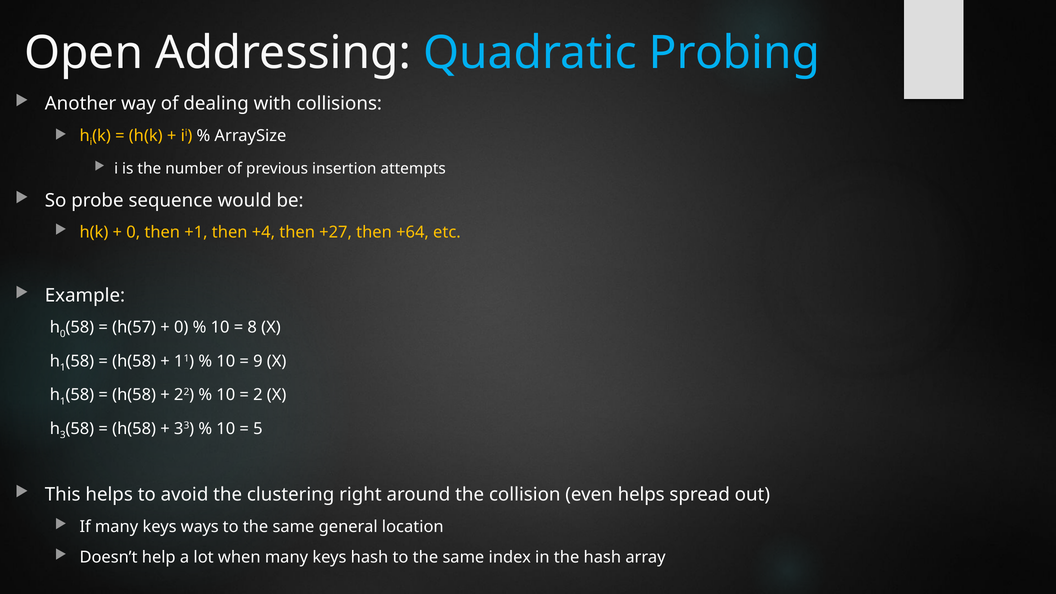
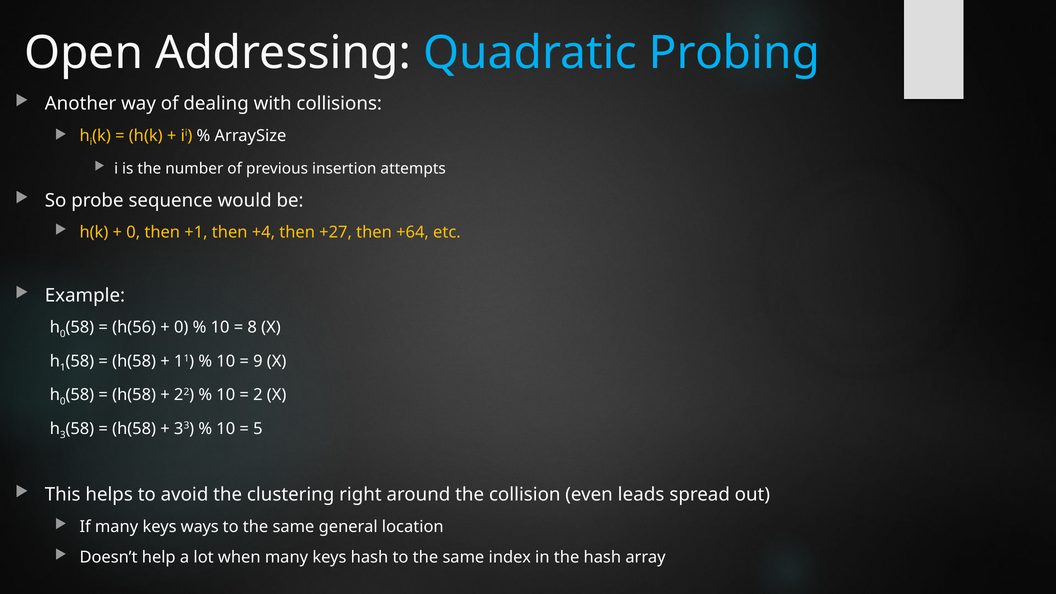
h(57: h(57 -> h(56
1 at (63, 401): 1 -> 0
even helps: helps -> leads
